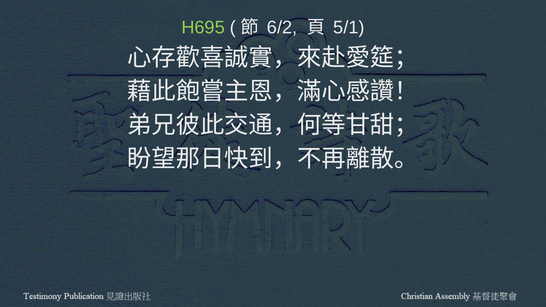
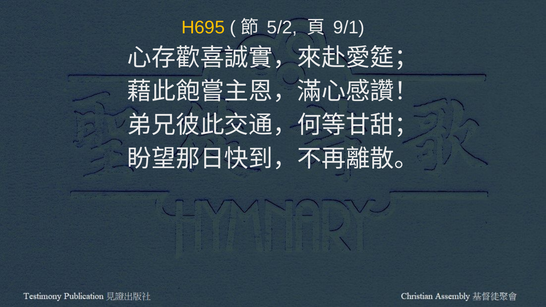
H695 colour: light green -> yellow
6/2: 6/2 -> 5/2
5/1: 5/1 -> 9/1
